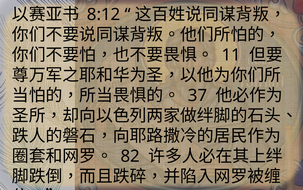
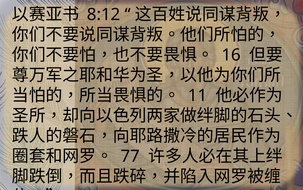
11: 11 -> 16
37: 37 -> 11
82: 82 -> 77
